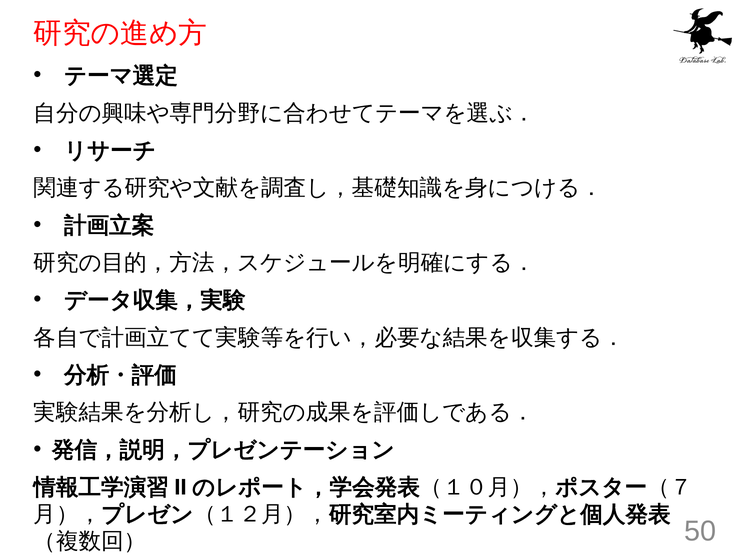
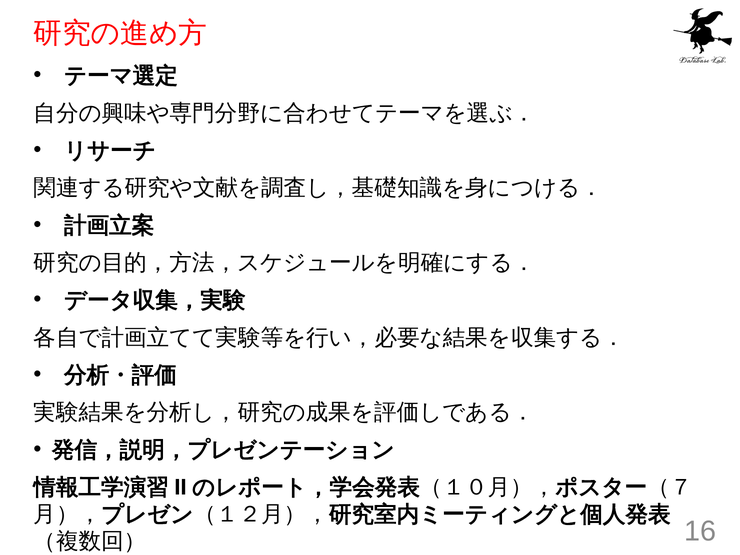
50: 50 -> 16
